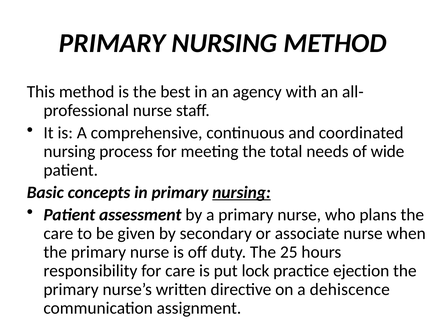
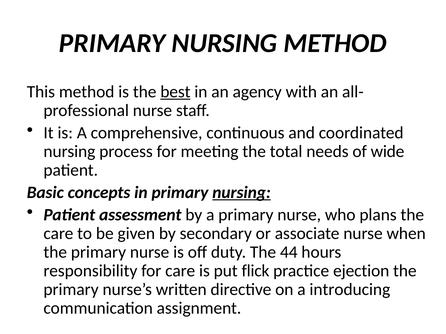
best underline: none -> present
25: 25 -> 44
lock: lock -> flick
dehiscence: dehiscence -> introducing
